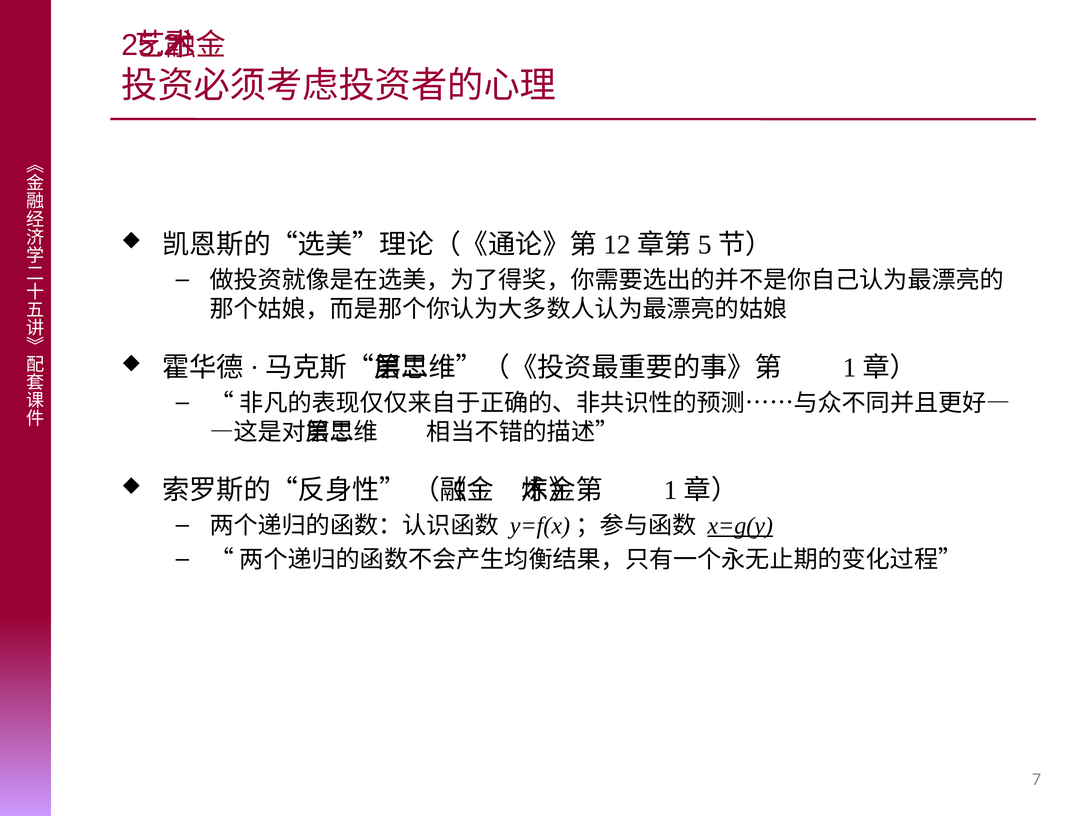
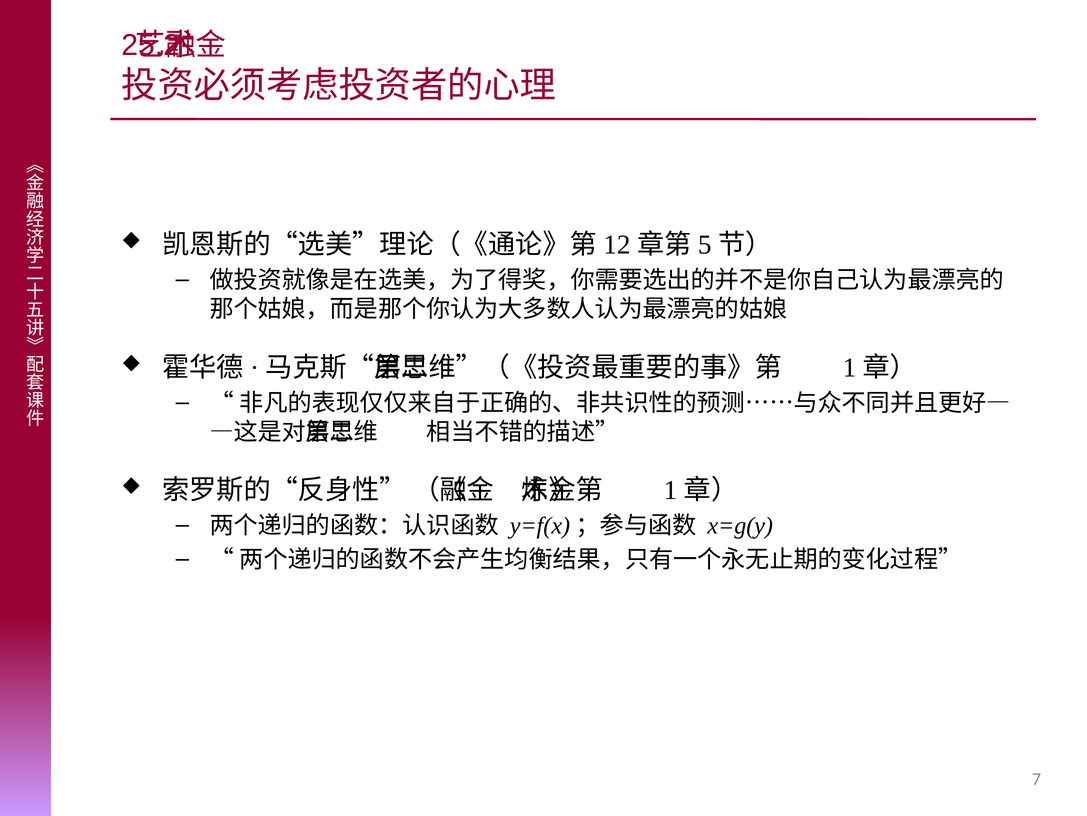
x=g(y underline: present -> none
